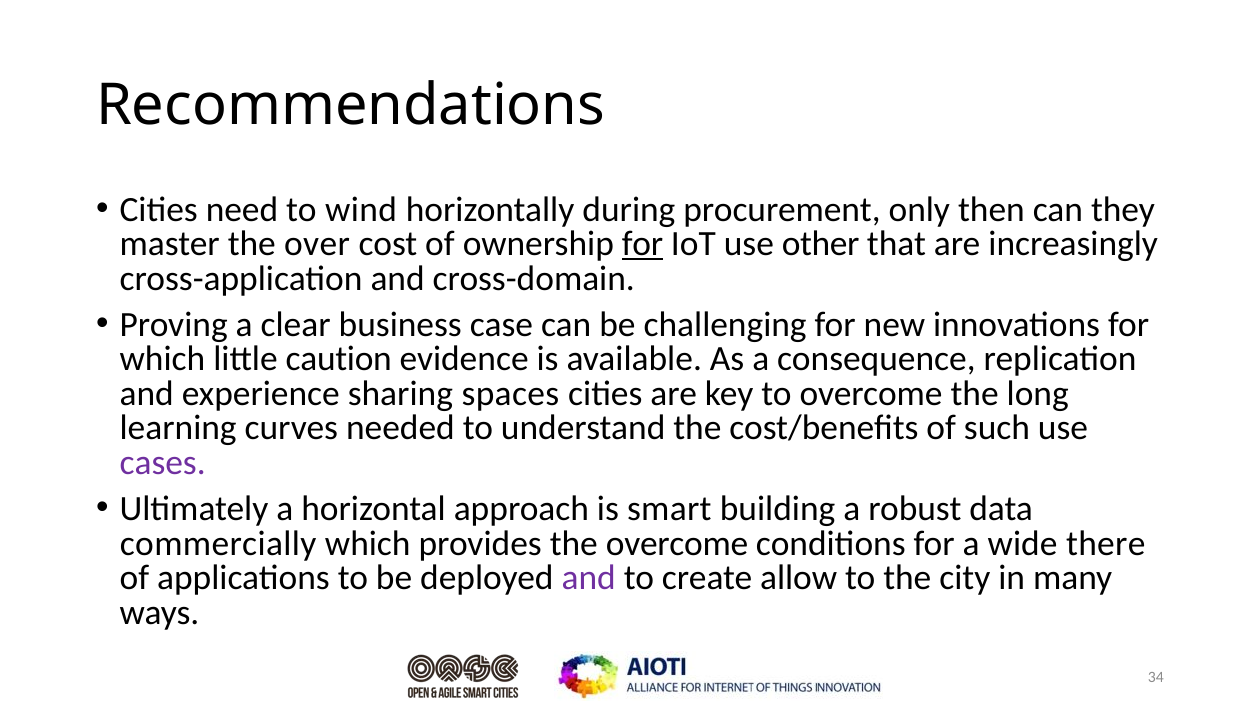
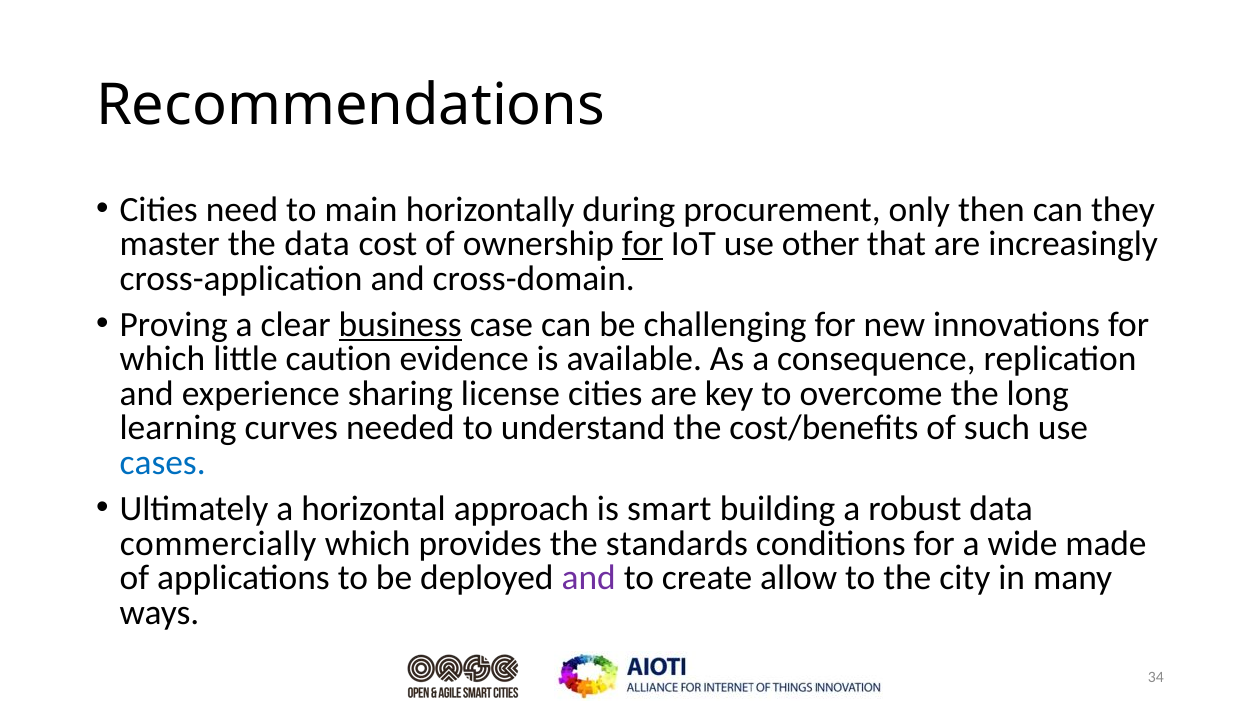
wind: wind -> main
the over: over -> data
business underline: none -> present
spaces: spaces -> license
cases colour: purple -> blue
the overcome: overcome -> standards
there: there -> made
